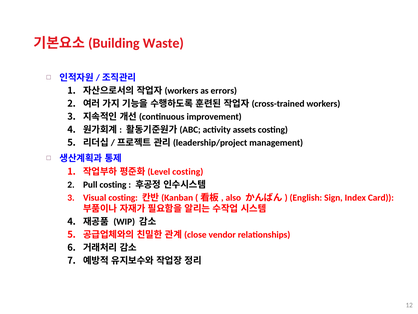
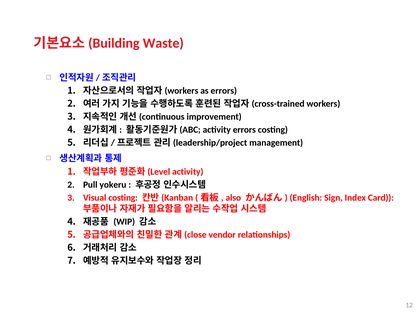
activity assets: assets -> errors
costing at (188, 171): costing -> activity
Pull costing: costing -> yokeru
